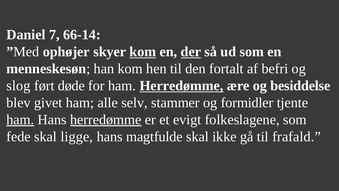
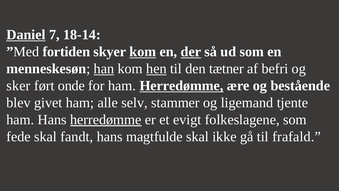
Daniel underline: none -> present
66-14: 66-14 -> 18-14
ophøjer: ophøjer -> fortiden
han underline: none -> present
hen underline: none -> present
fortalt: fortalt -> tætner
slog: slog -> sker
døde: døde -> onde
besiddelse: besiddelse -> bestående
formidler: formidler -> ligemand
ham at (20, 119) underline: present -> none
ligge: ligge -> fandt
